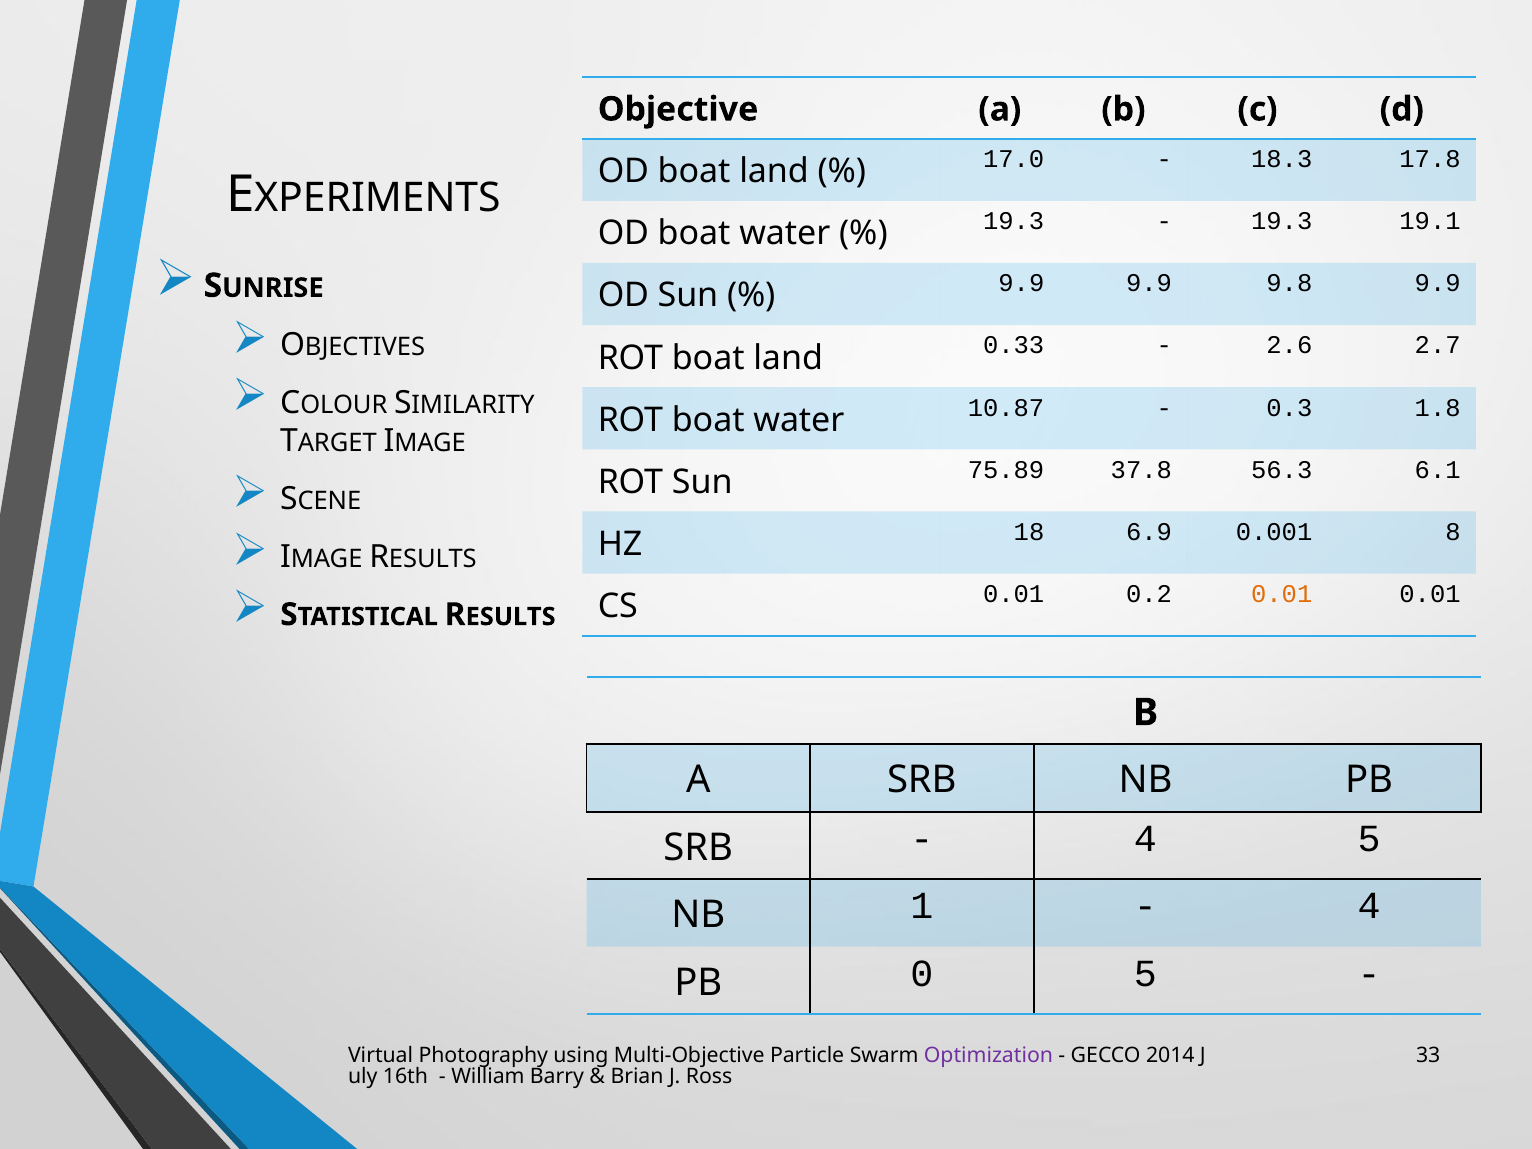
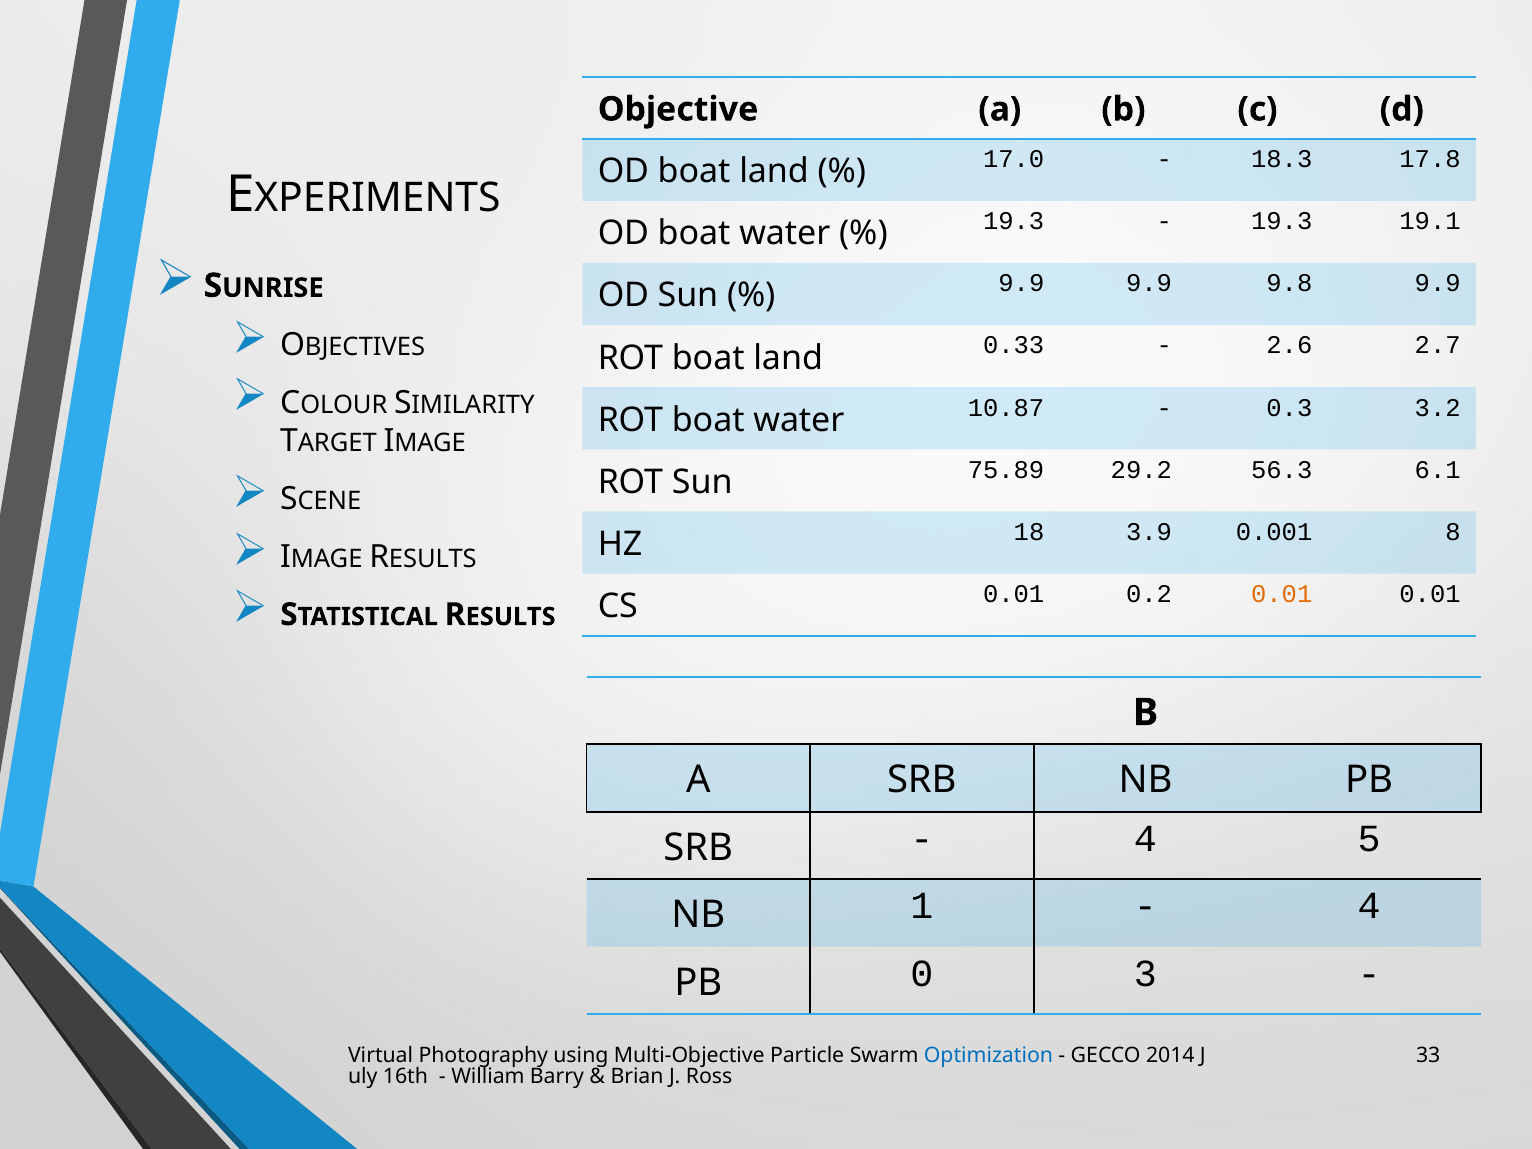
1.8: 1.8 -> 3.2
37.8: 37.8 -> 29.2
6.9: 6.9 -> 3.9
0 5: 5 -> 3
Optimization colour: purple -> blue
